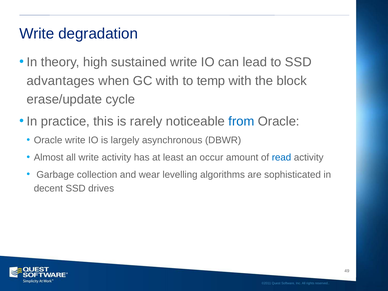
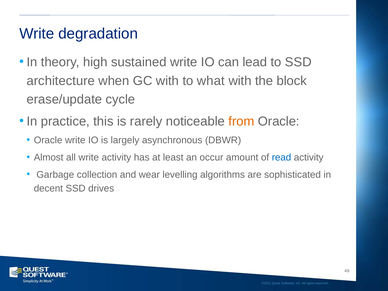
advantages: advantages -> architecture
temp: temp -> what
from colour: blue -> orange
